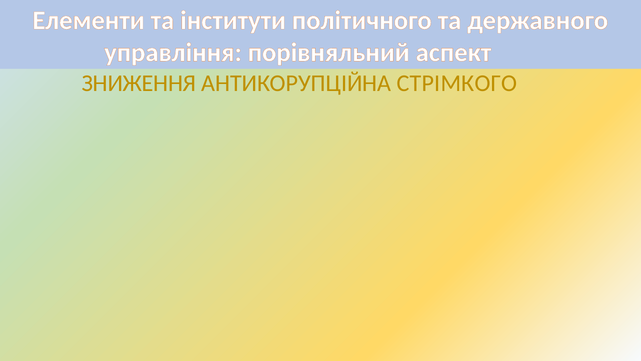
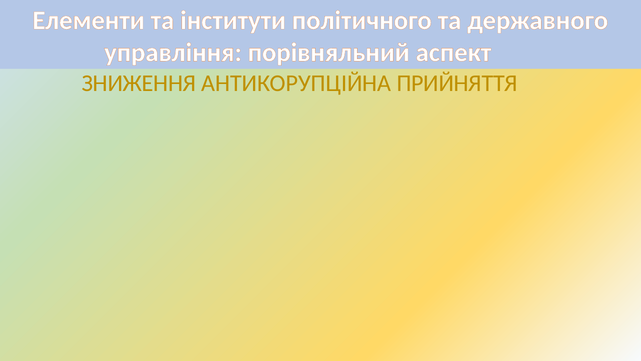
СТРІМКОГО: СТРІМКОГО -> ПРИЙНЯТТЯ
